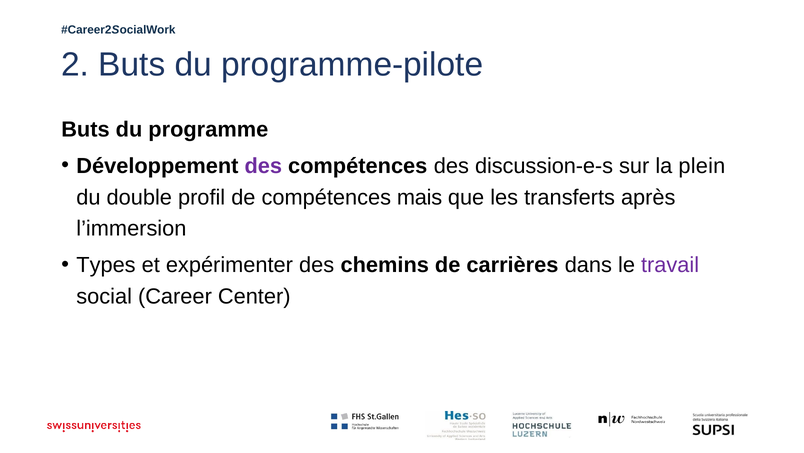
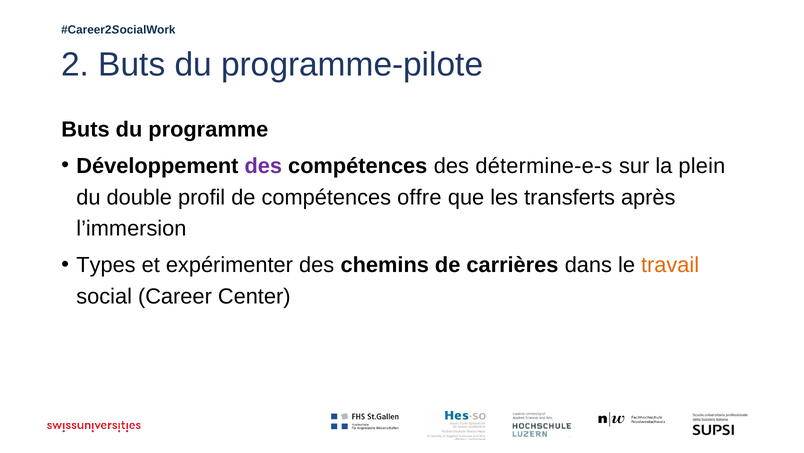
discussion-e-s: discussion-e-s -> détermine-e-s
mais: mais -> offre
travail colour: purple -> orange
